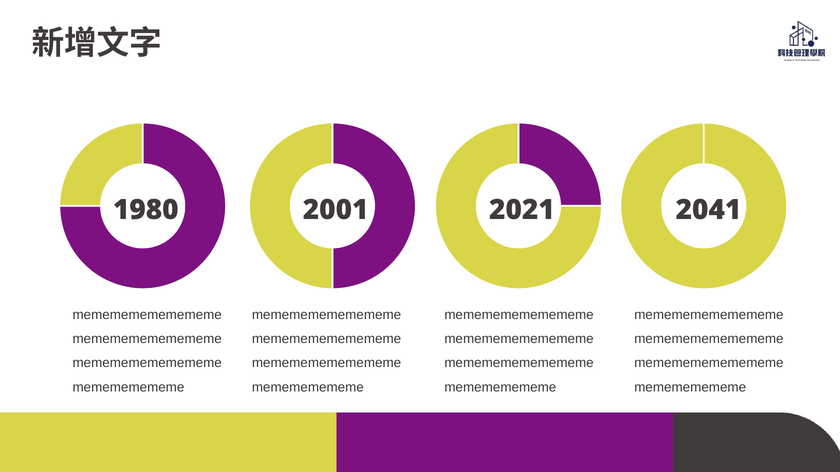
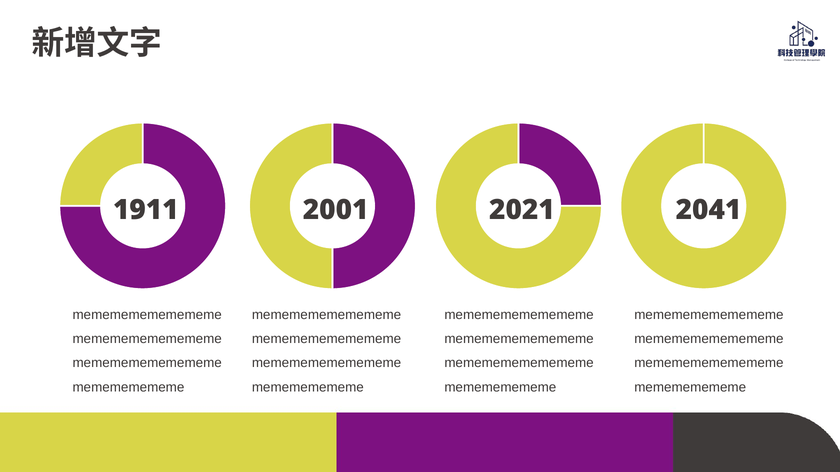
1980: 1980 -> 1911
